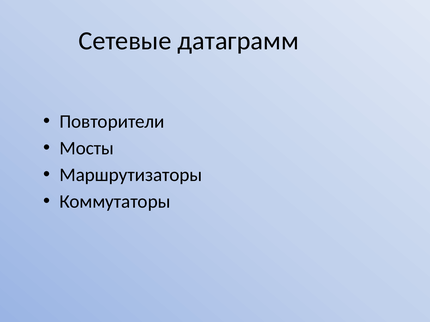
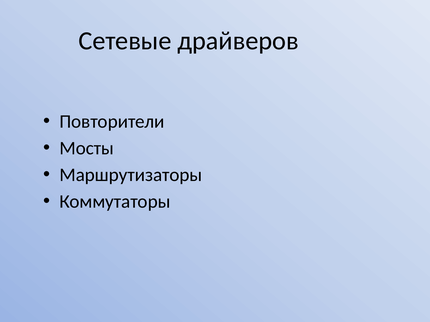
датаграмм: датаграмм -> драйверов
